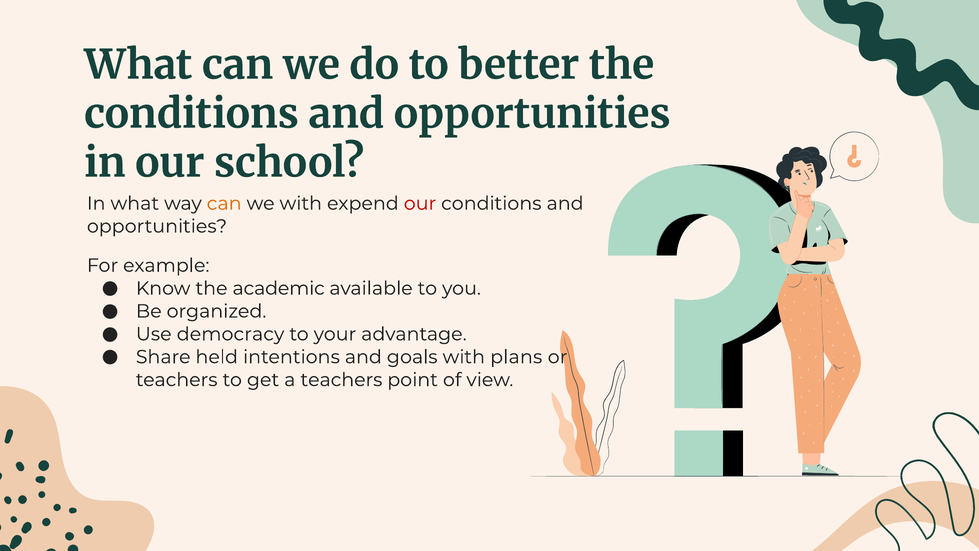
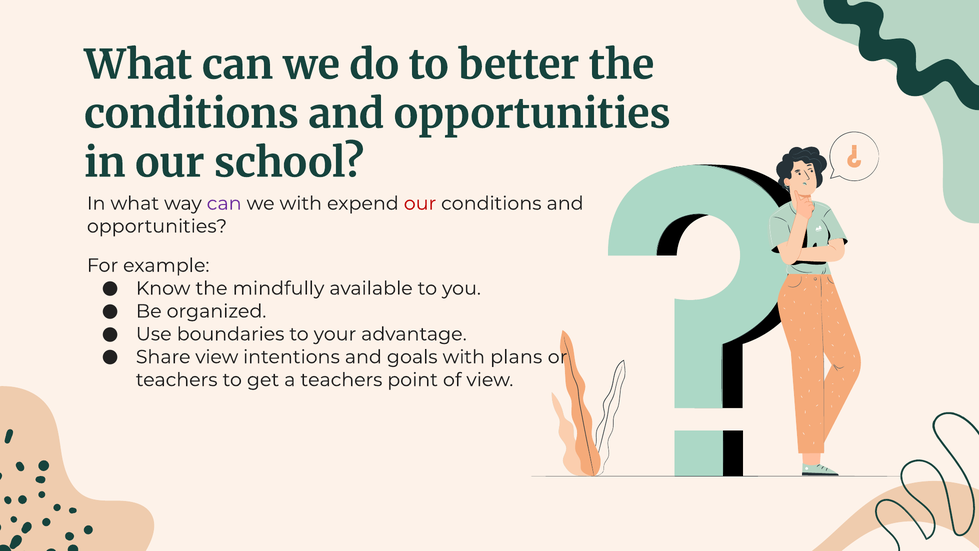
can at (224, 203) colour: orange -> purple
academic: academic -> mindfully
democracy: democracy -> boundaries
Share held: held -> view
